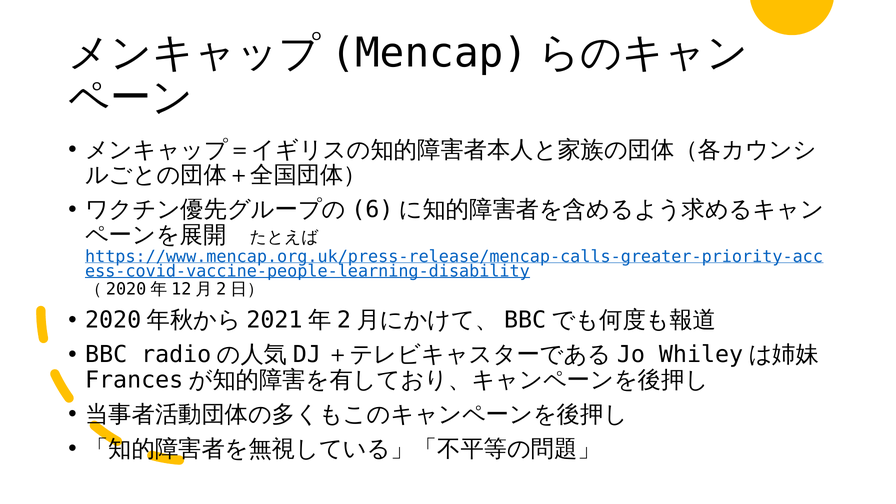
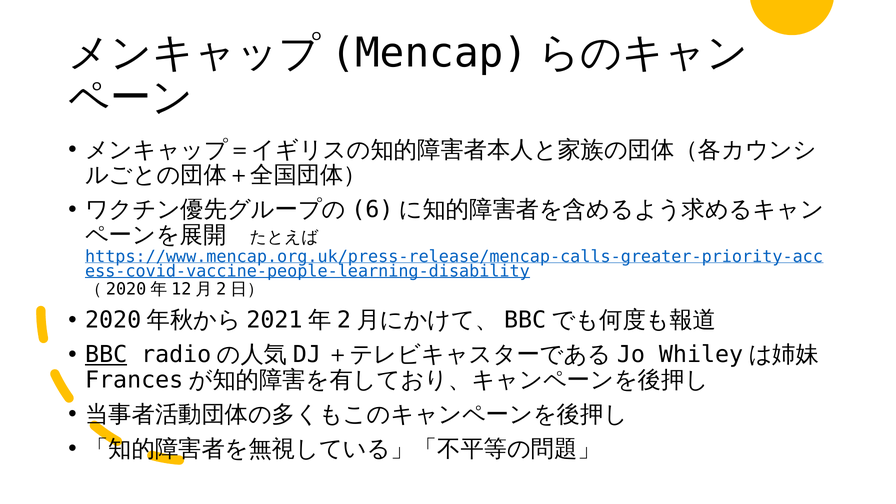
BBC underline: none -> present
